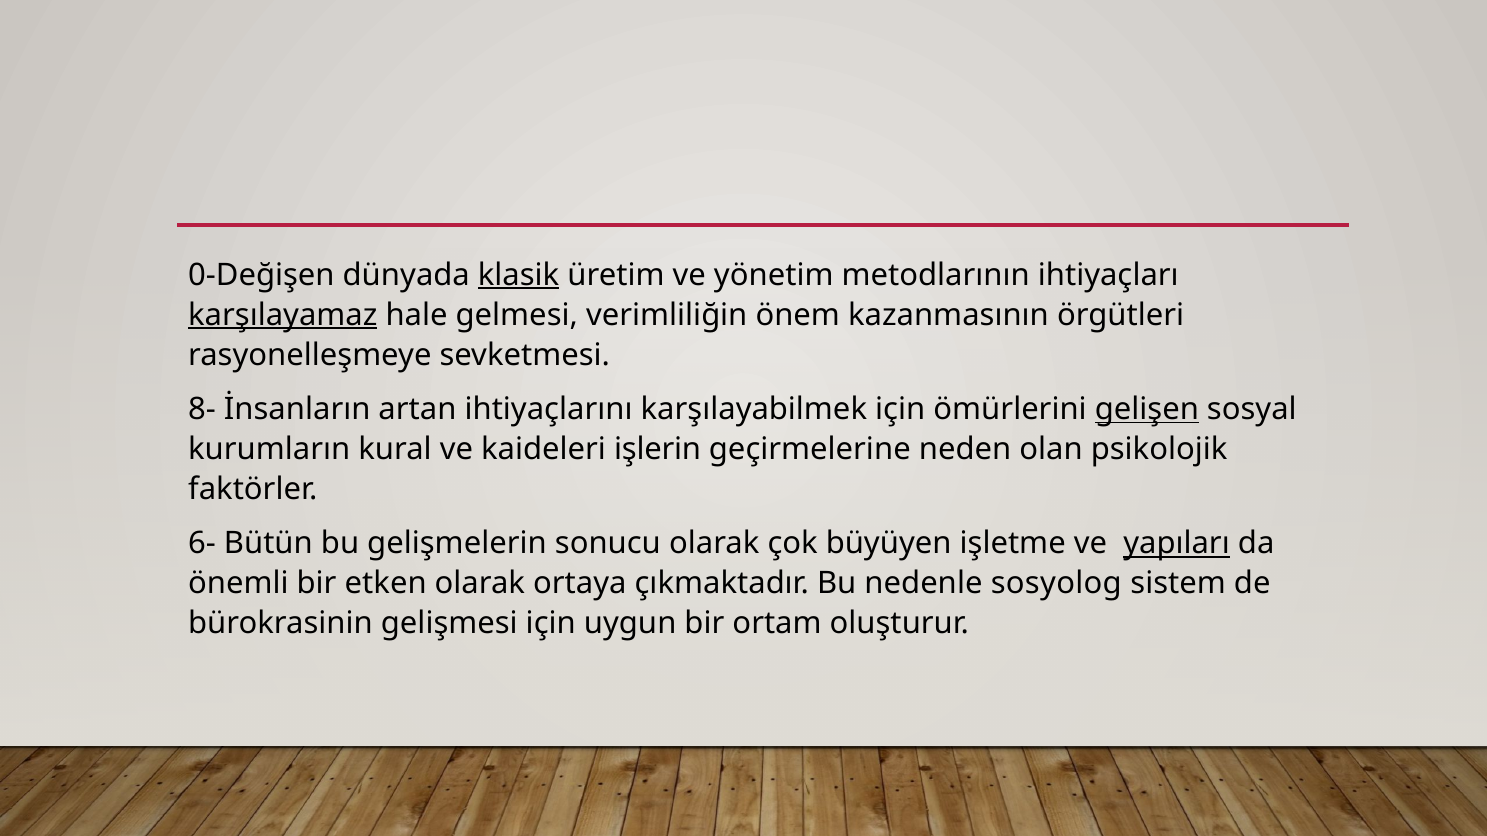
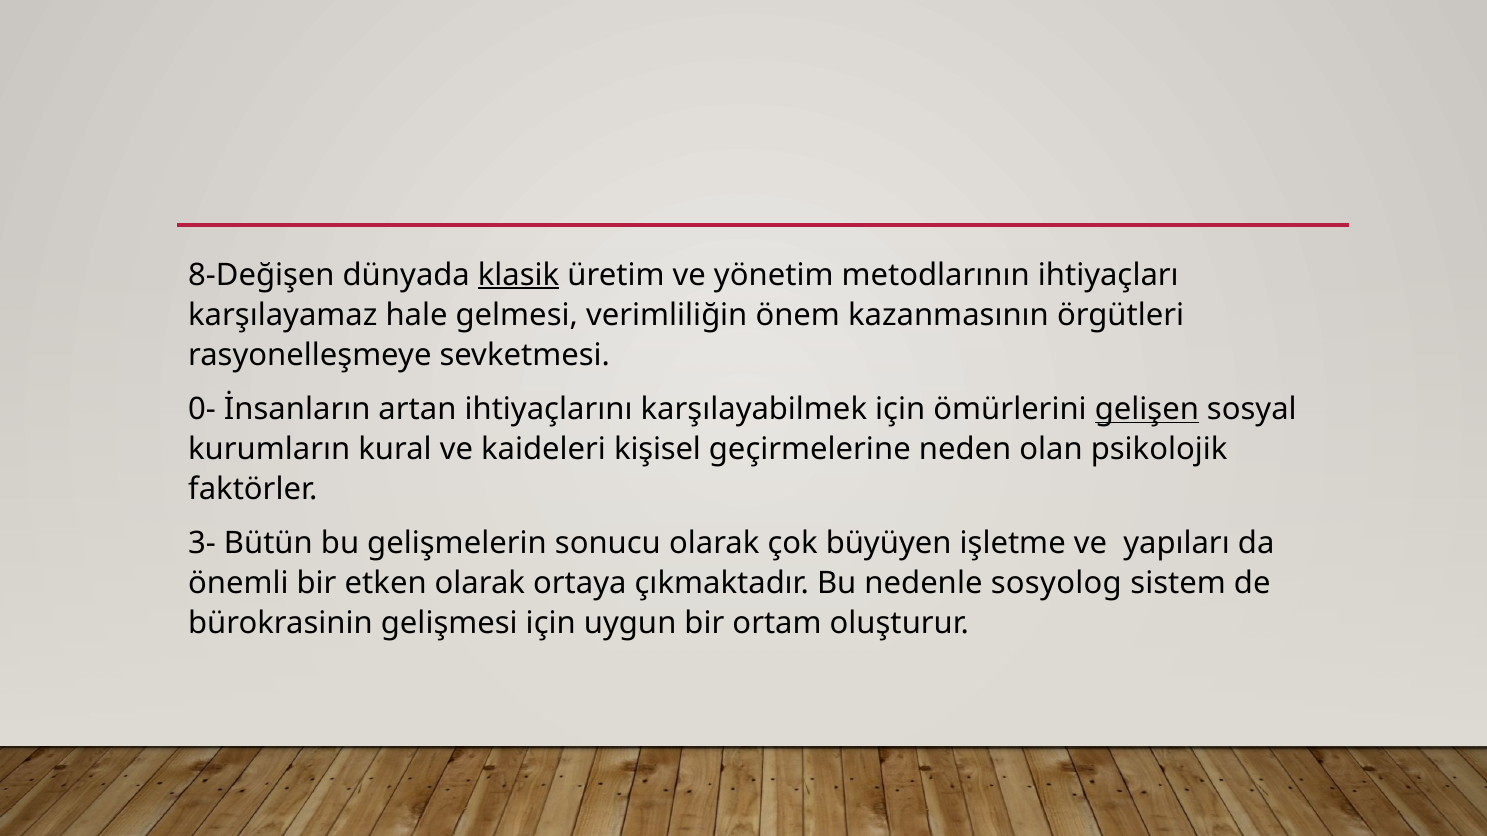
0-Değişen: 0-Değişen -> 8-Değişen
karşılayamaz underline: present -> none
8-: 8- -> 0-
işlerin: işlerin -> kişisel
6-: 6- -> 3-
yapıları underline: present -> none
